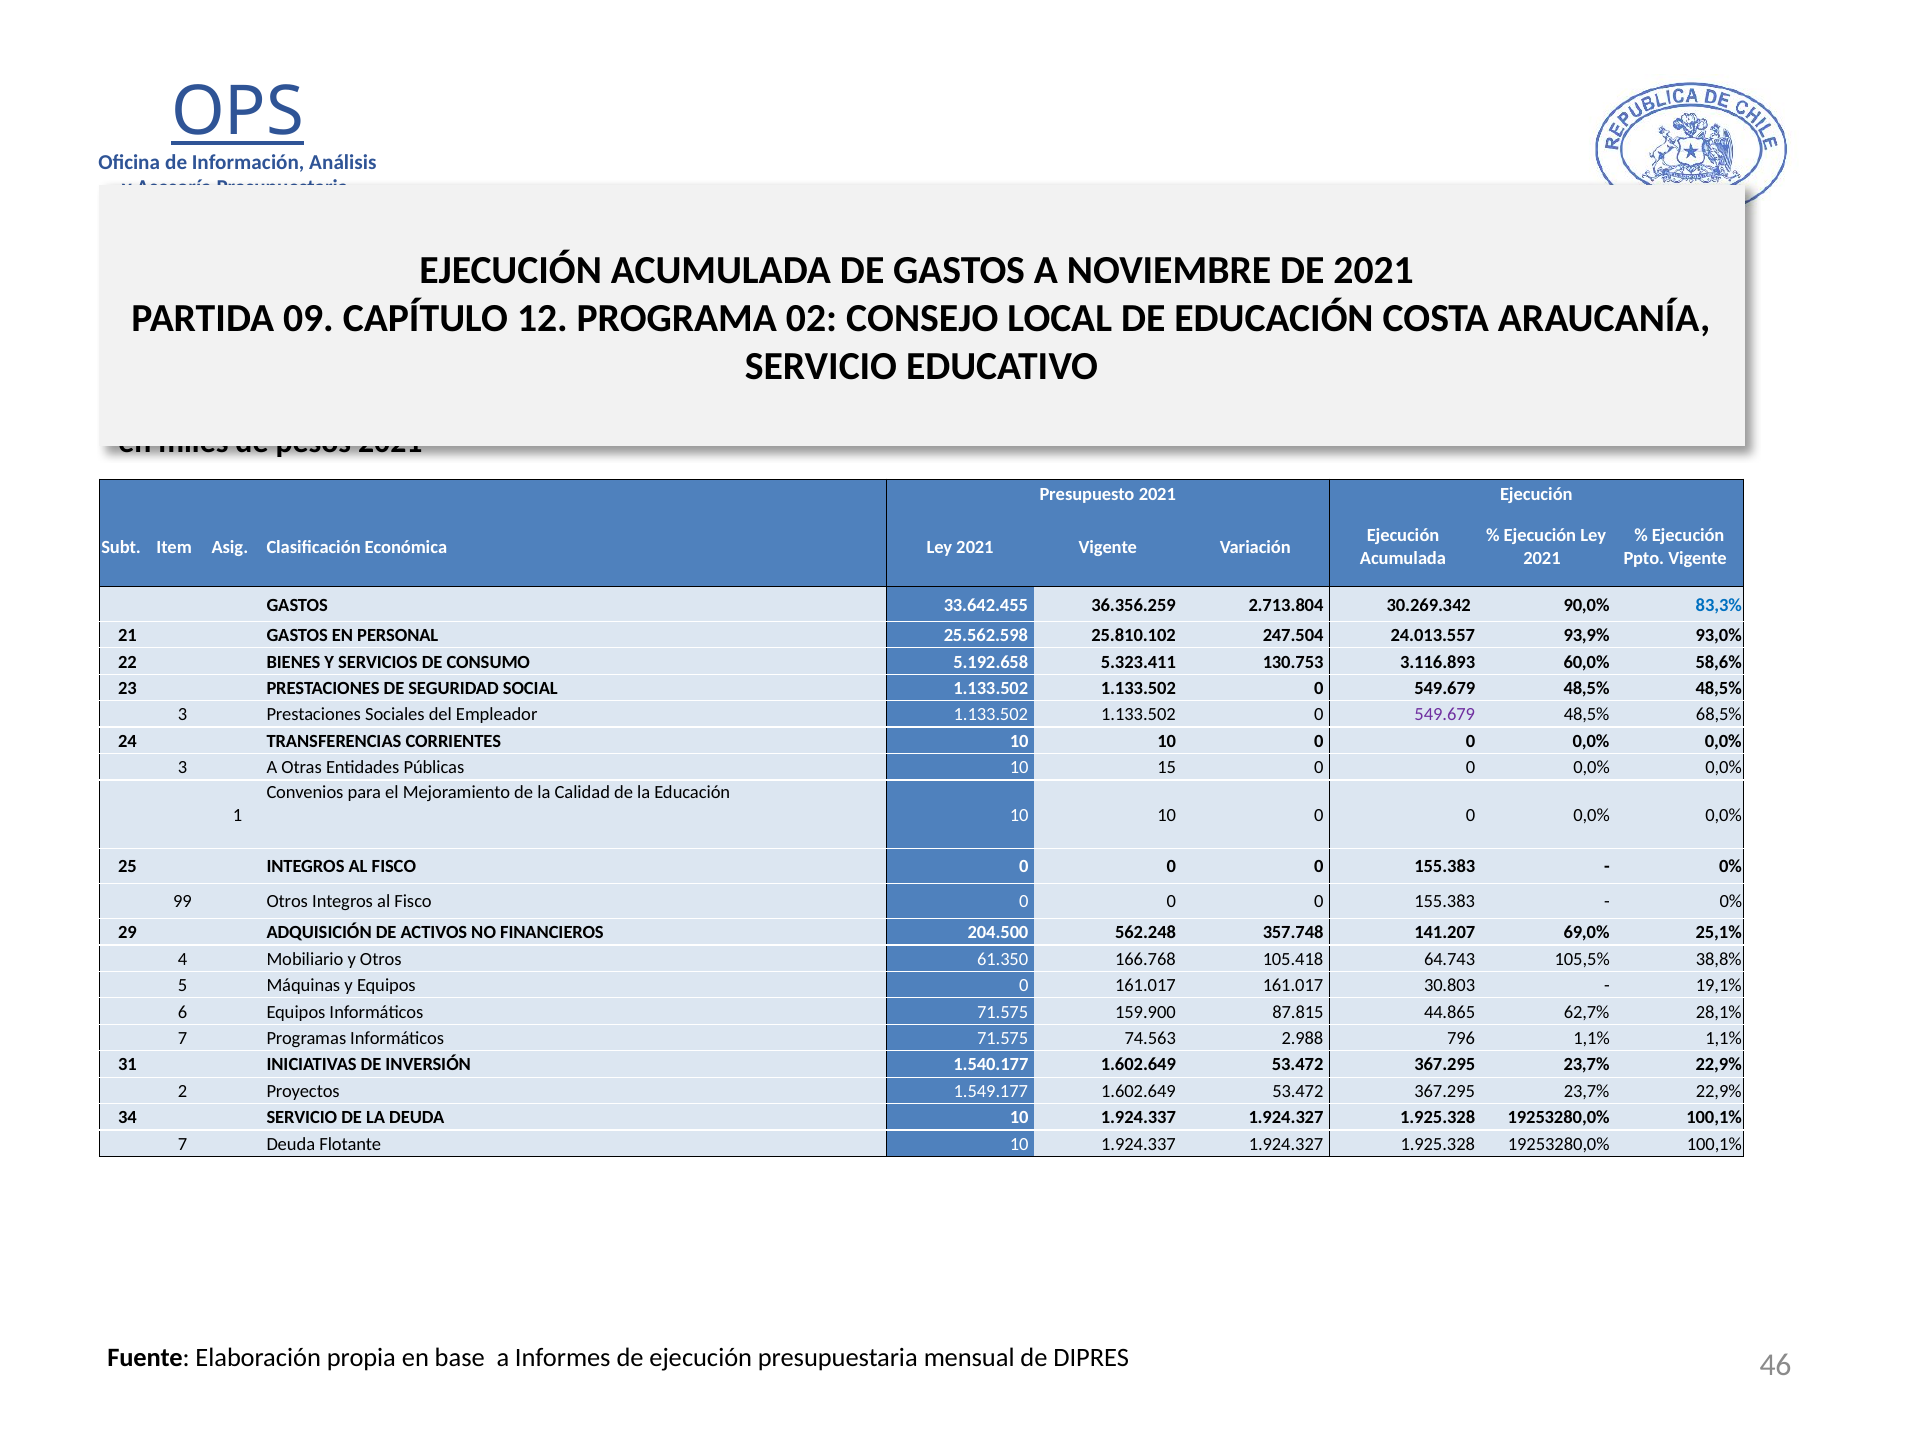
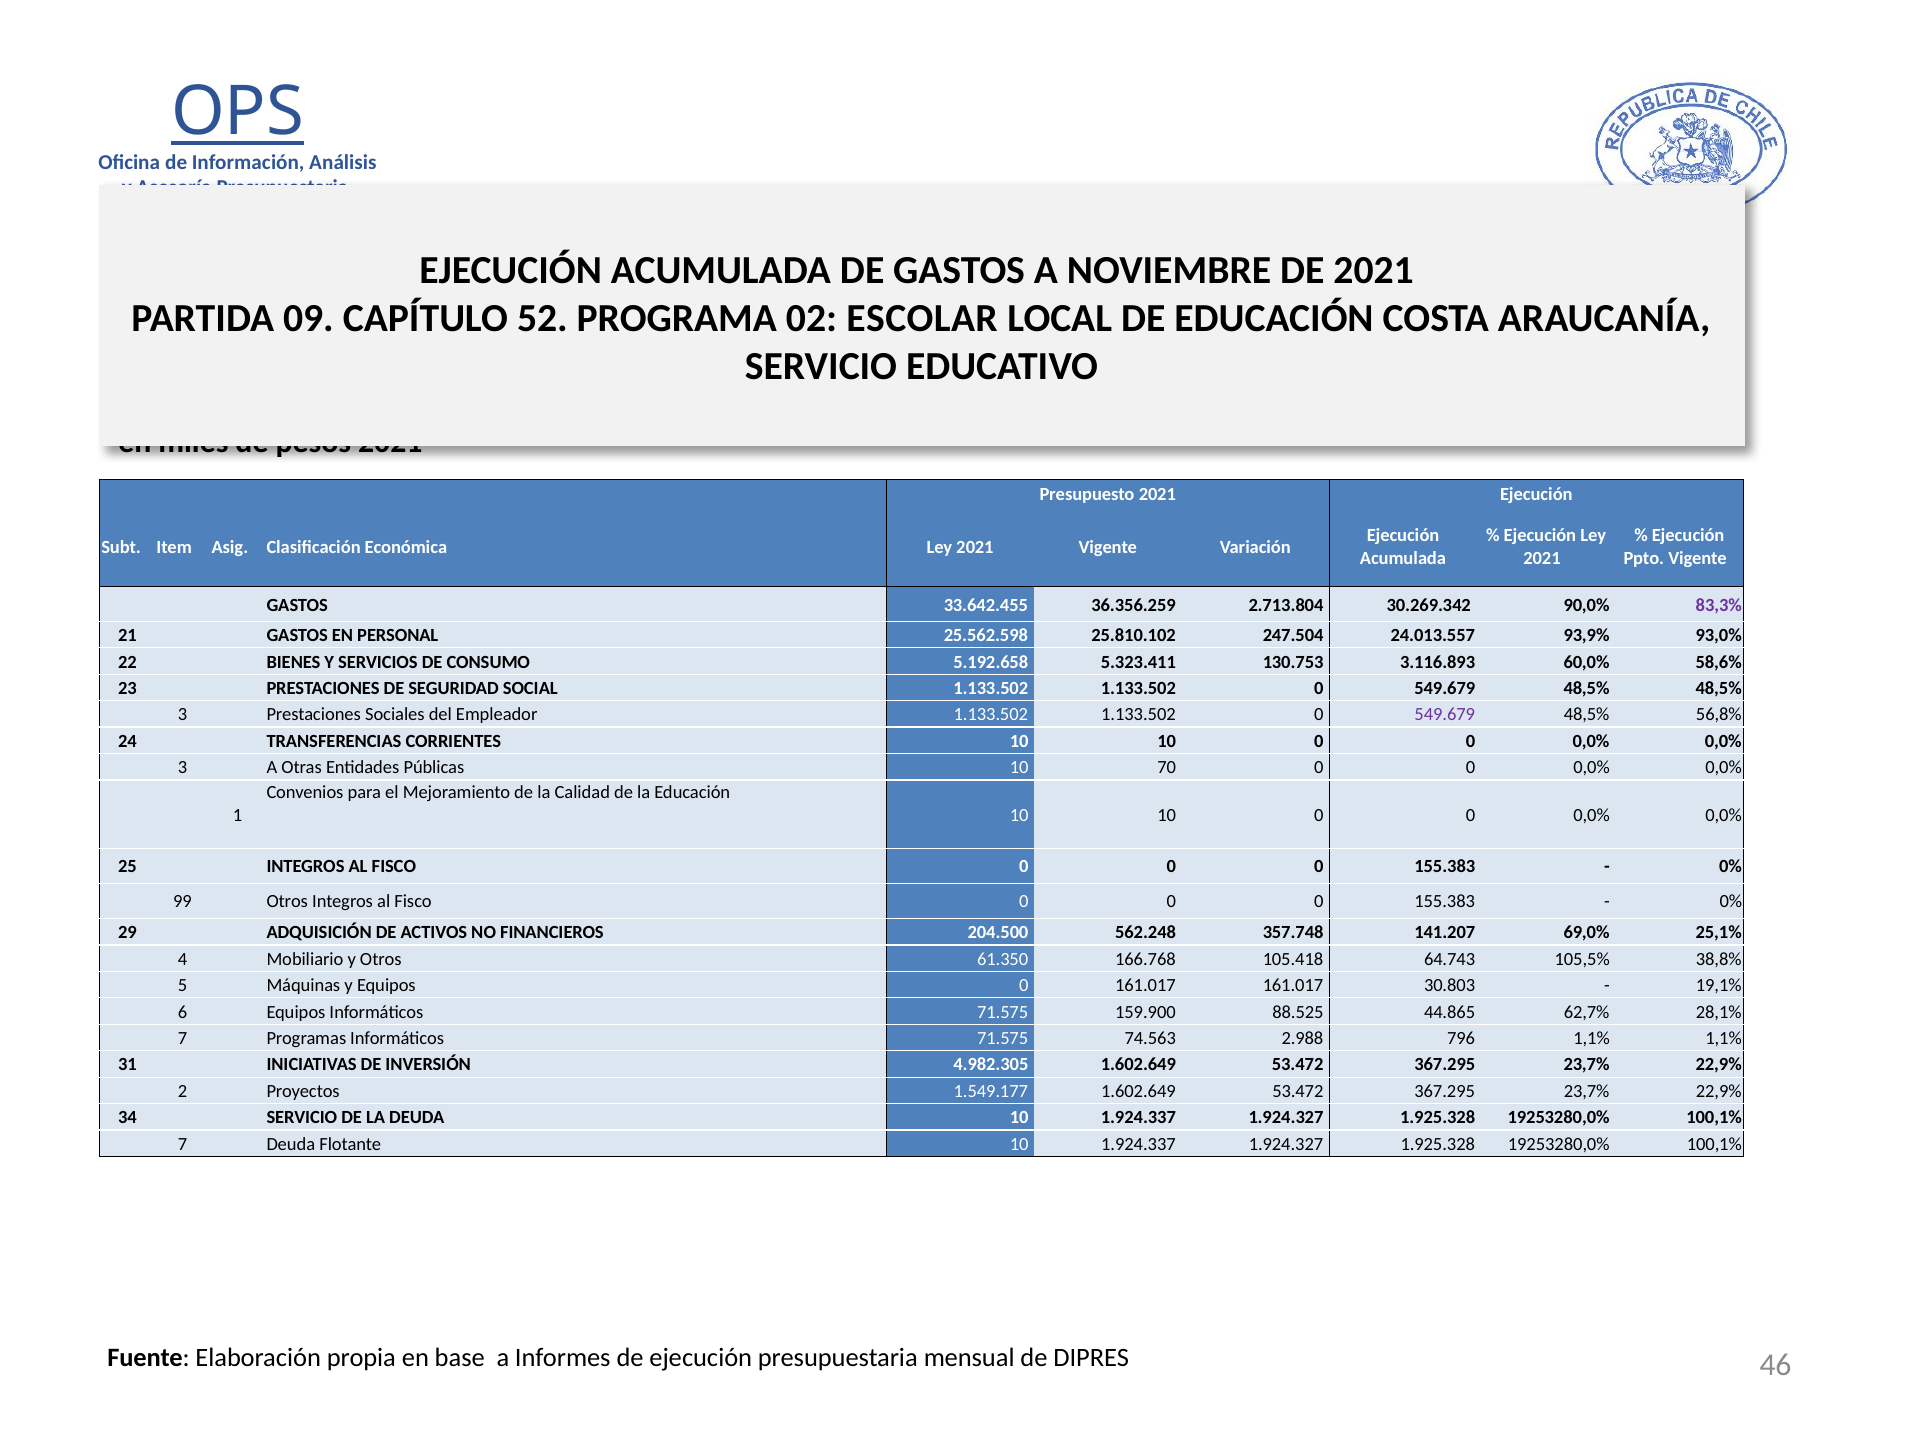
12: 12 -> 52
CONSEJO: CONSEJO -> ESCOLAR
83,3% colour: blue -> purple
68,5%: 68,5% -> 56,8%
15: 15 -> 70
87.815: 87.815 -> 88.525
1.540.177: 1.540.177 -> 4.982.305
